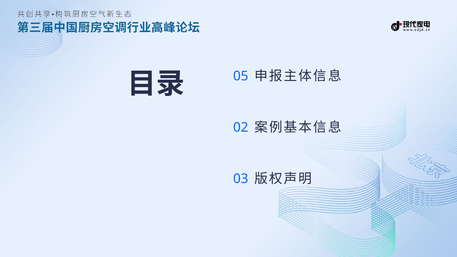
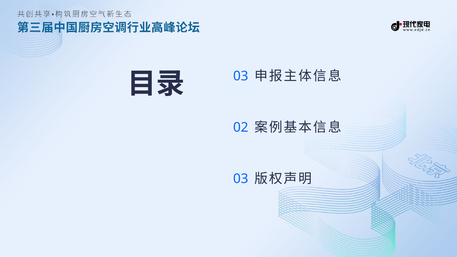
05 at (241, 76): 05 -> 03
